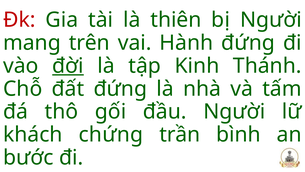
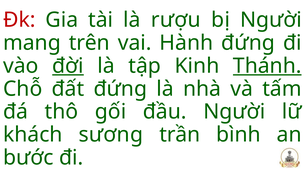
thiên: thiên -> rượu
Thánh underline: none -> present
chứng: chứng -> sương
